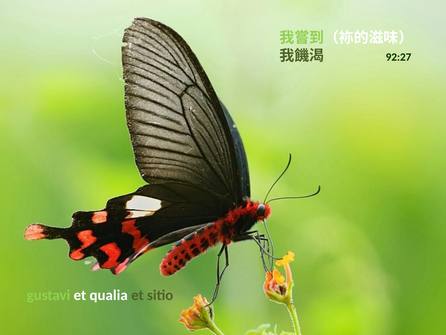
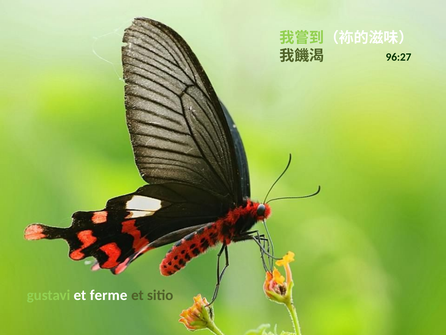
92:27: 92:27 -> 96:27
qualia: qualia -> ferme
